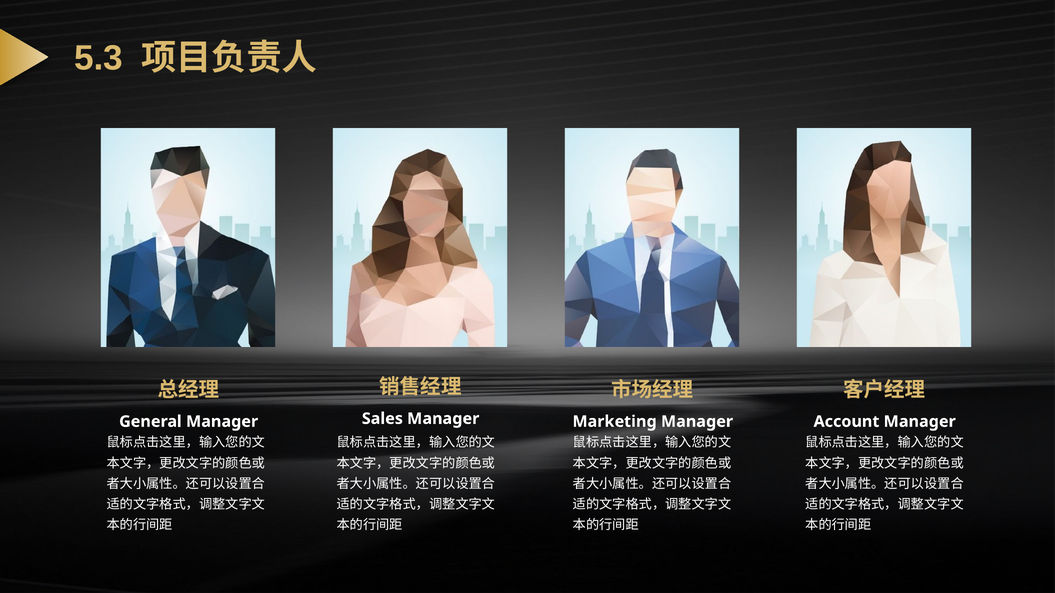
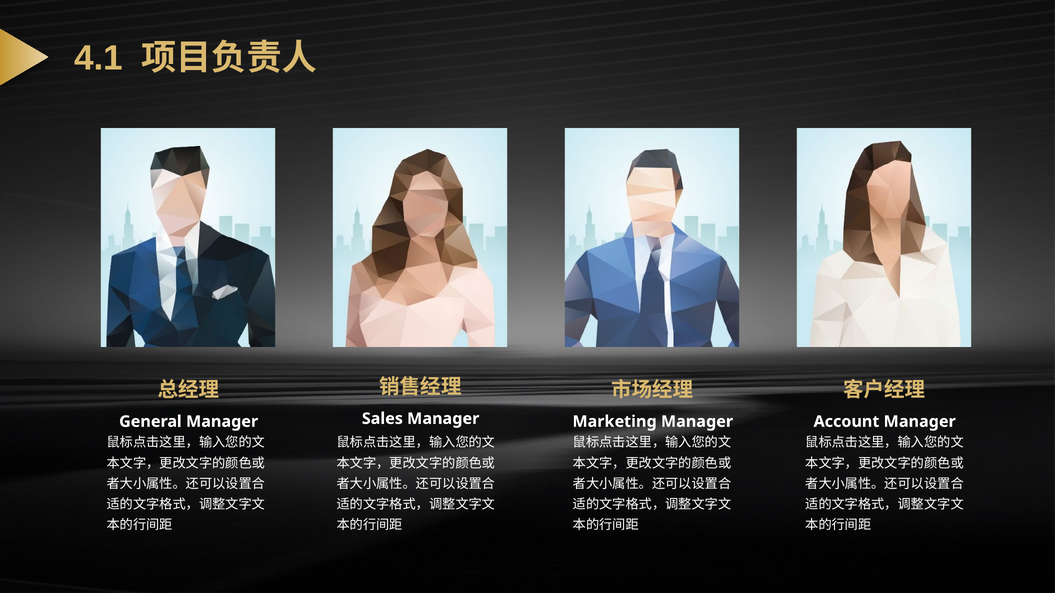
5.3: 5.3 -> 4.1
